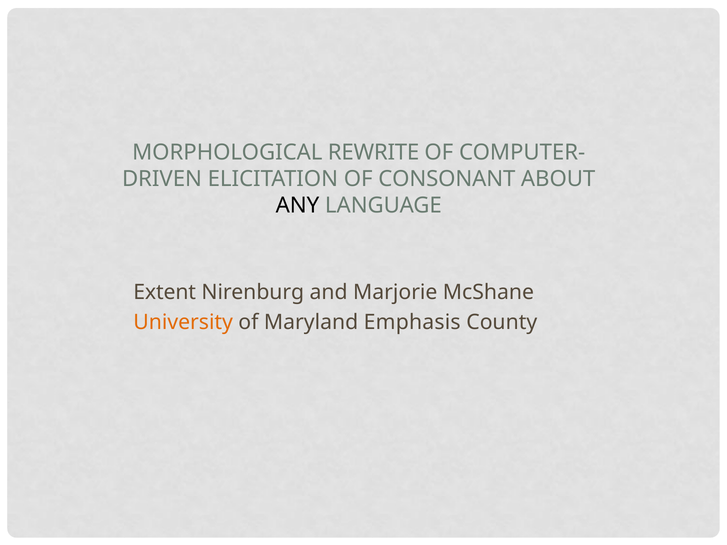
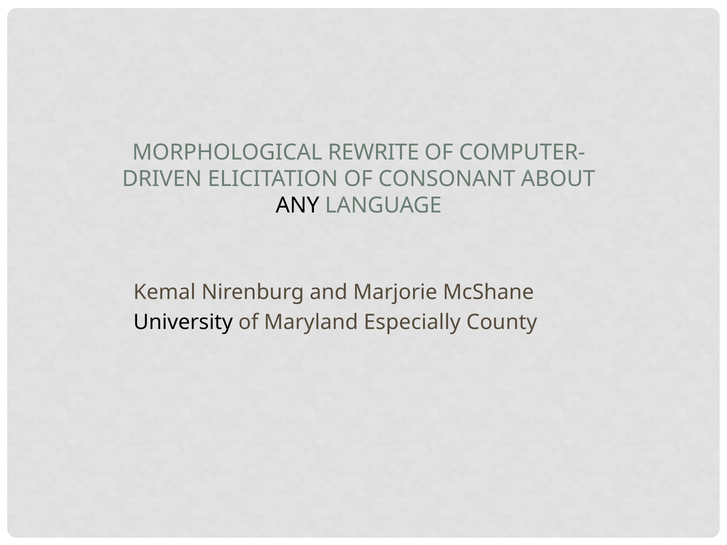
Extent: Extent -> Kemal
University colour: orange -> black
Emphasis: Emphasis -> Especially
